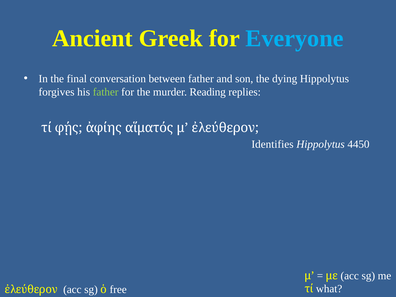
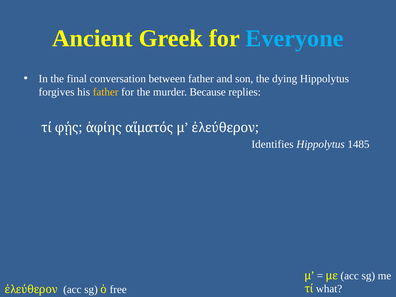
father at (106, 92) colour: light green -> yellow
Reading: Reading -> Because
4450: 4450 -> 1485
